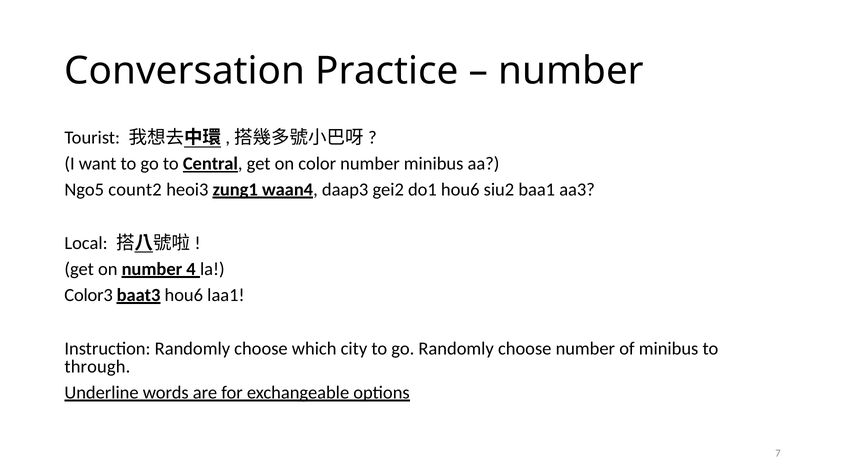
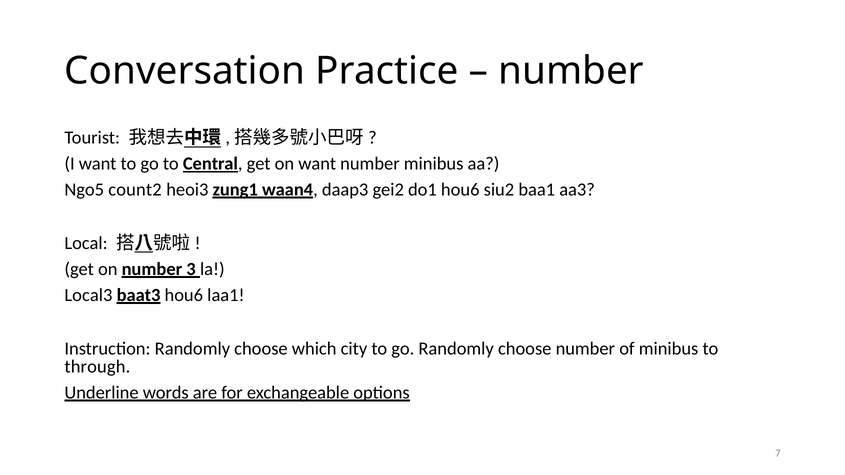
on color: color -> want
4: 4 -> 3
Color3: Color3 -> Local3
